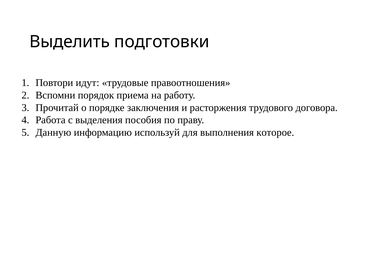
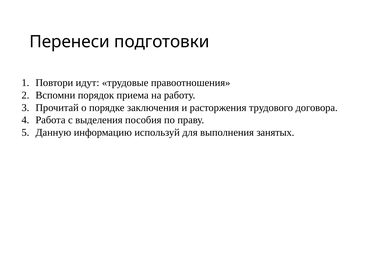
Выделить: Выделить -> Перенеси
которое: которое -> занятых
